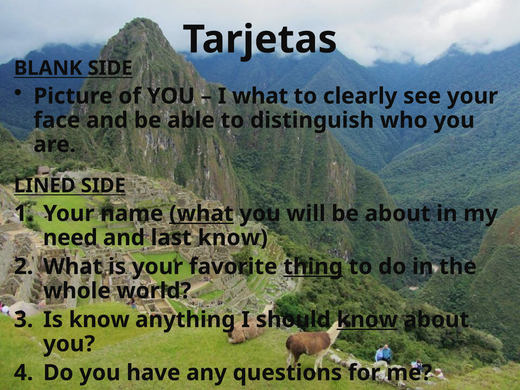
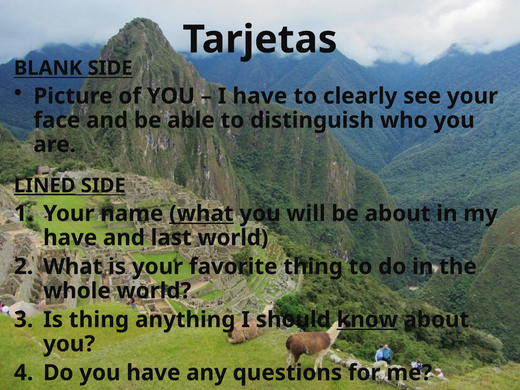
I what: what -> have
LINED underline: none -> present
need at (70, 238): need -> have
last know: know -> world
thing at (313, 267) underline: present -> none
Is know: know -> thing
